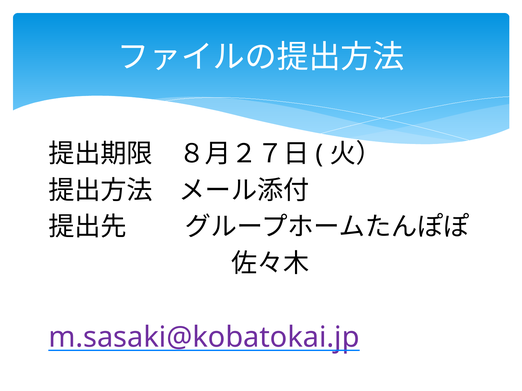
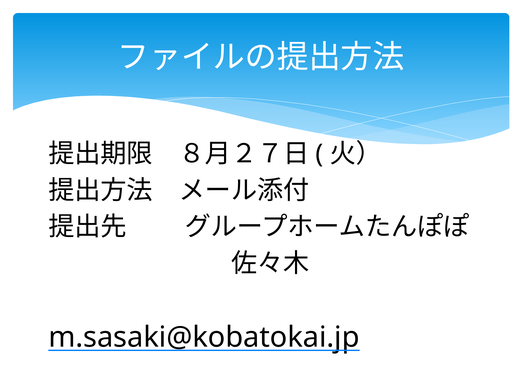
m.sasaki@kobatokai.jp colour: purple -> black
